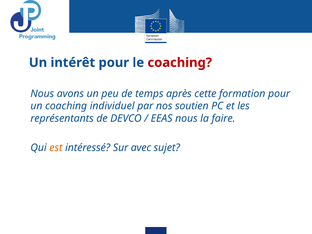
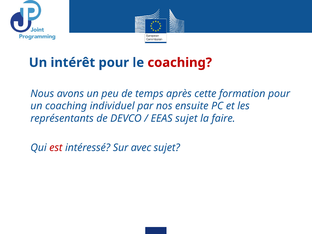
soutien: soutien -> ensuite
EEAS nous: nous -> sujet
est colour: orange -> red
